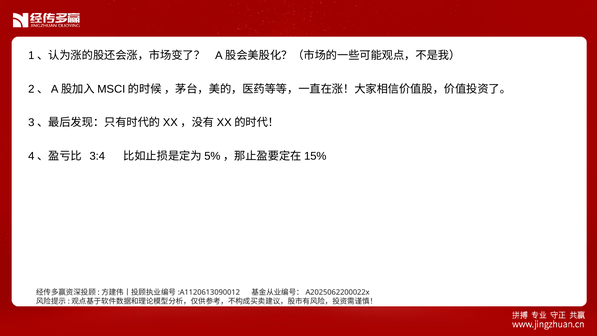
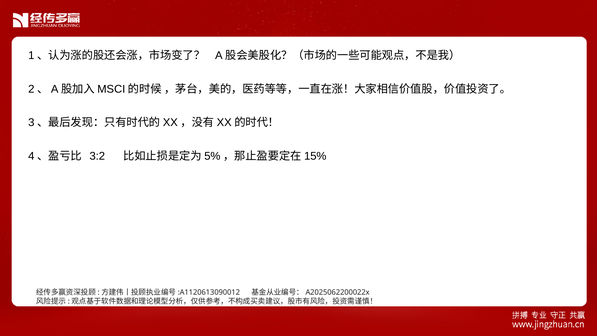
3:4: 3:4 -> 3:2
